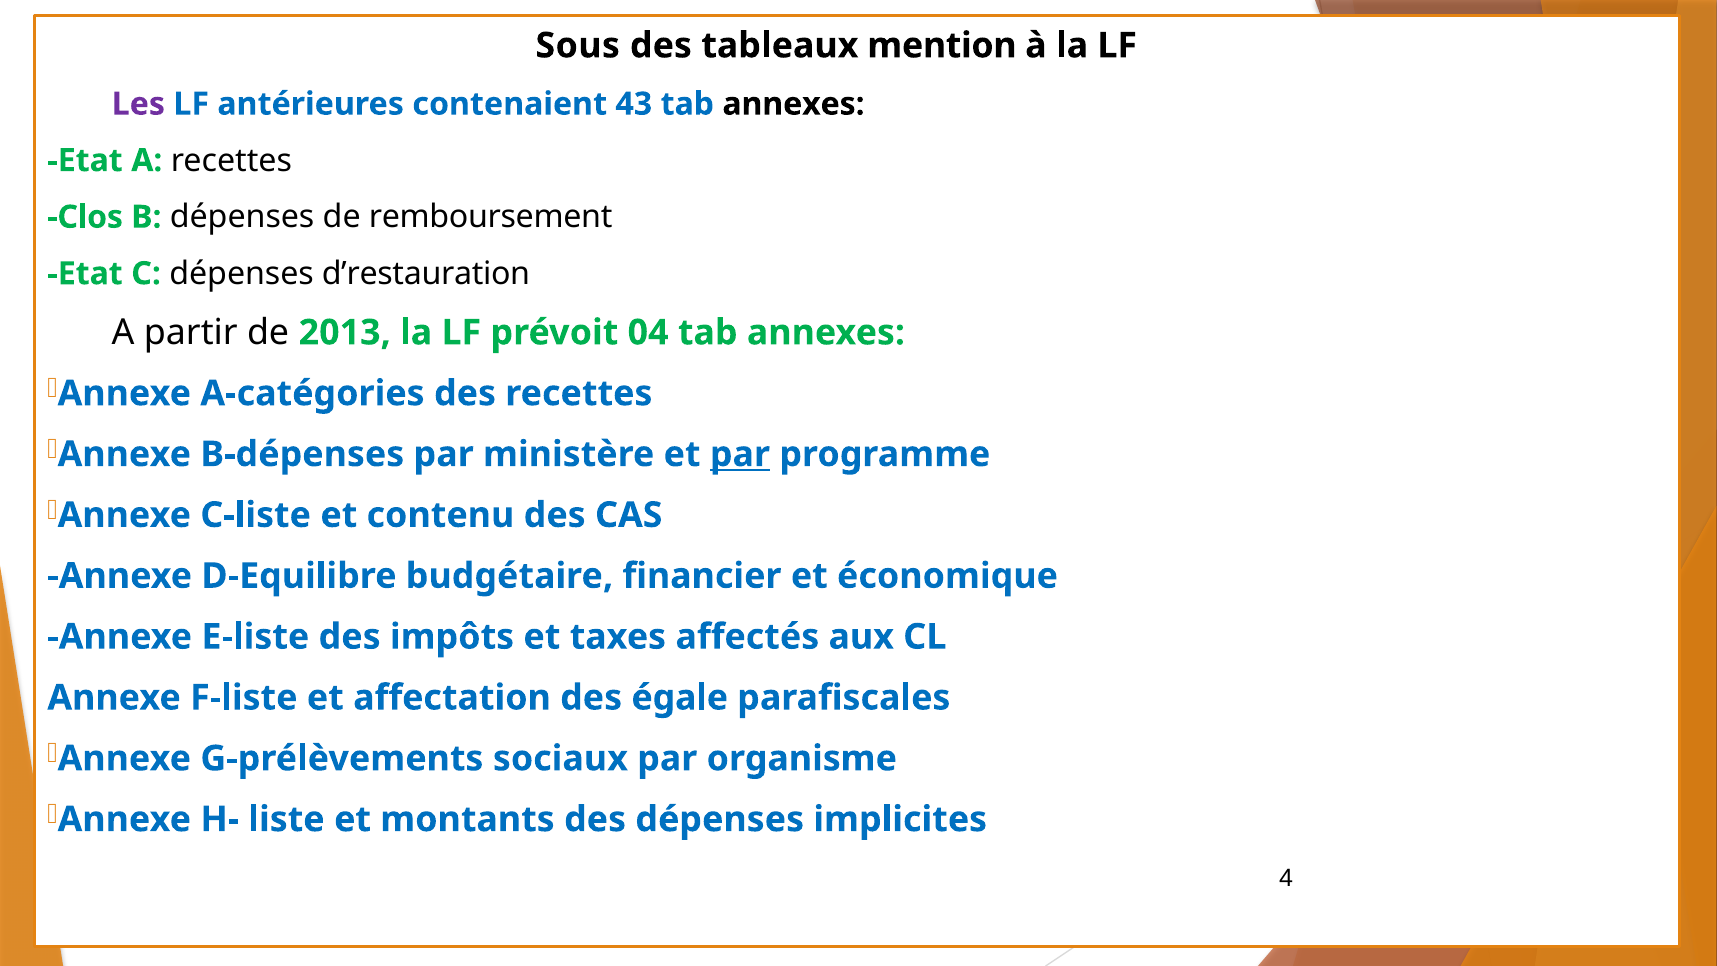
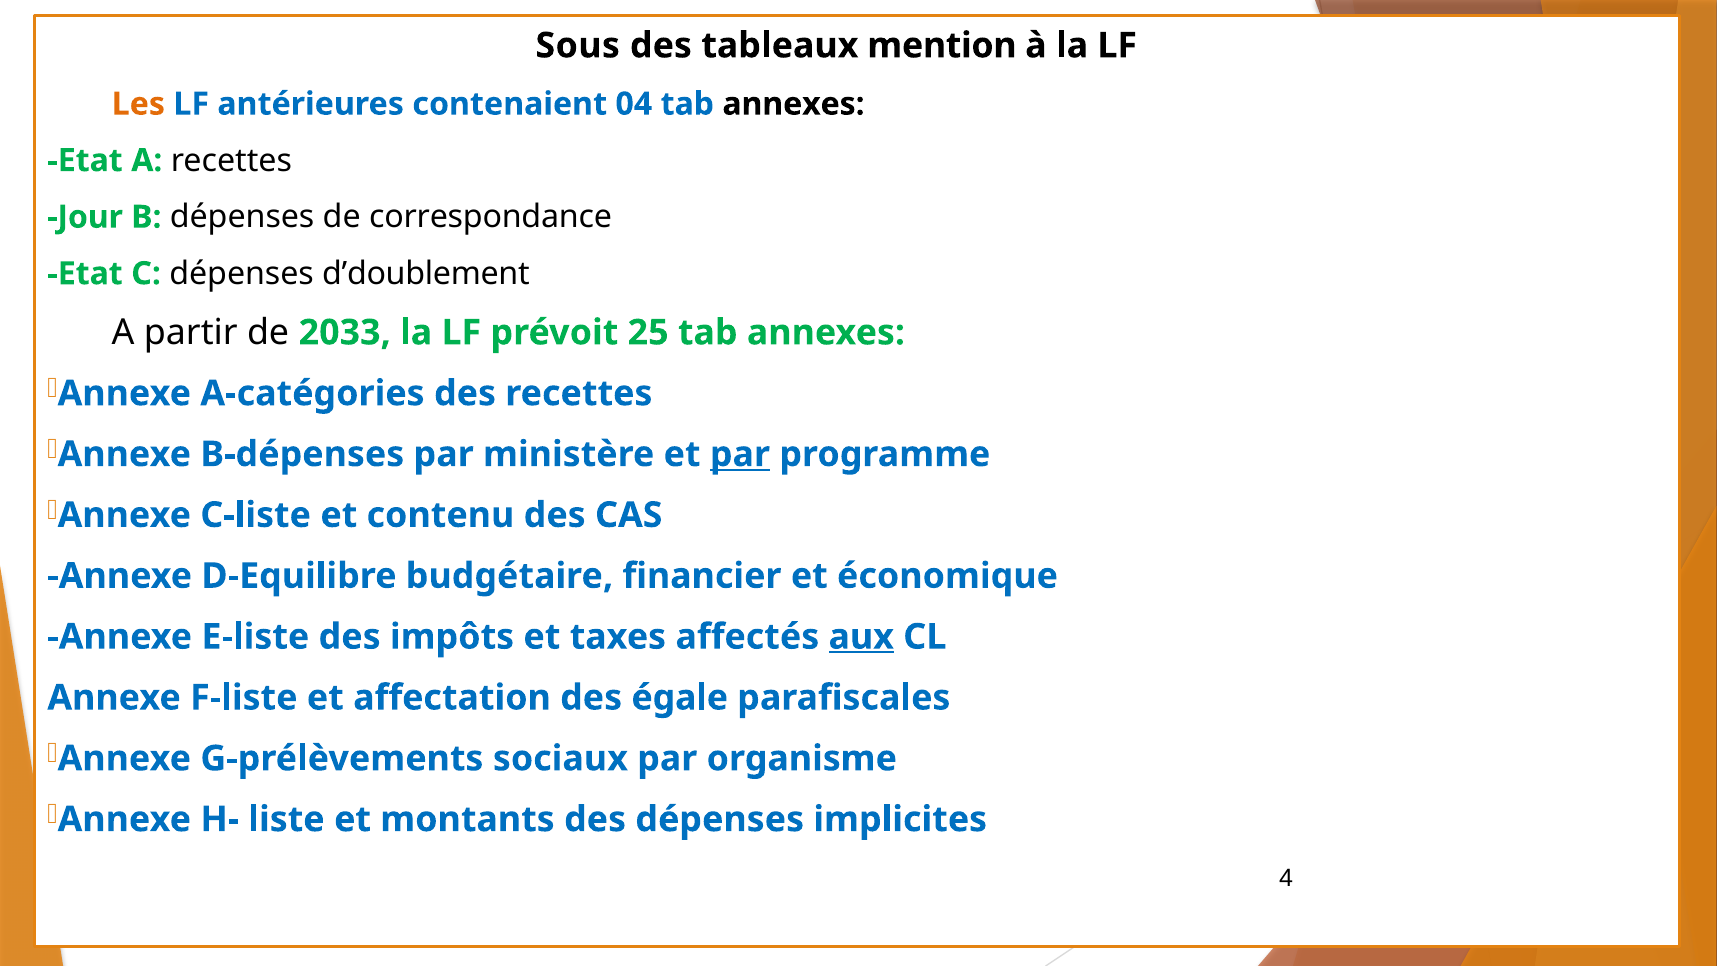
Les colour: purple -> orange
43: 43 -> 04
Clos: Clos -> Jour
remboursement: remboursement -> correspondance
d’restauration: d’restauration -> d’doublement
2013: 2013 -> 2033
04: 04 -> 25
aux underline: none -> present
